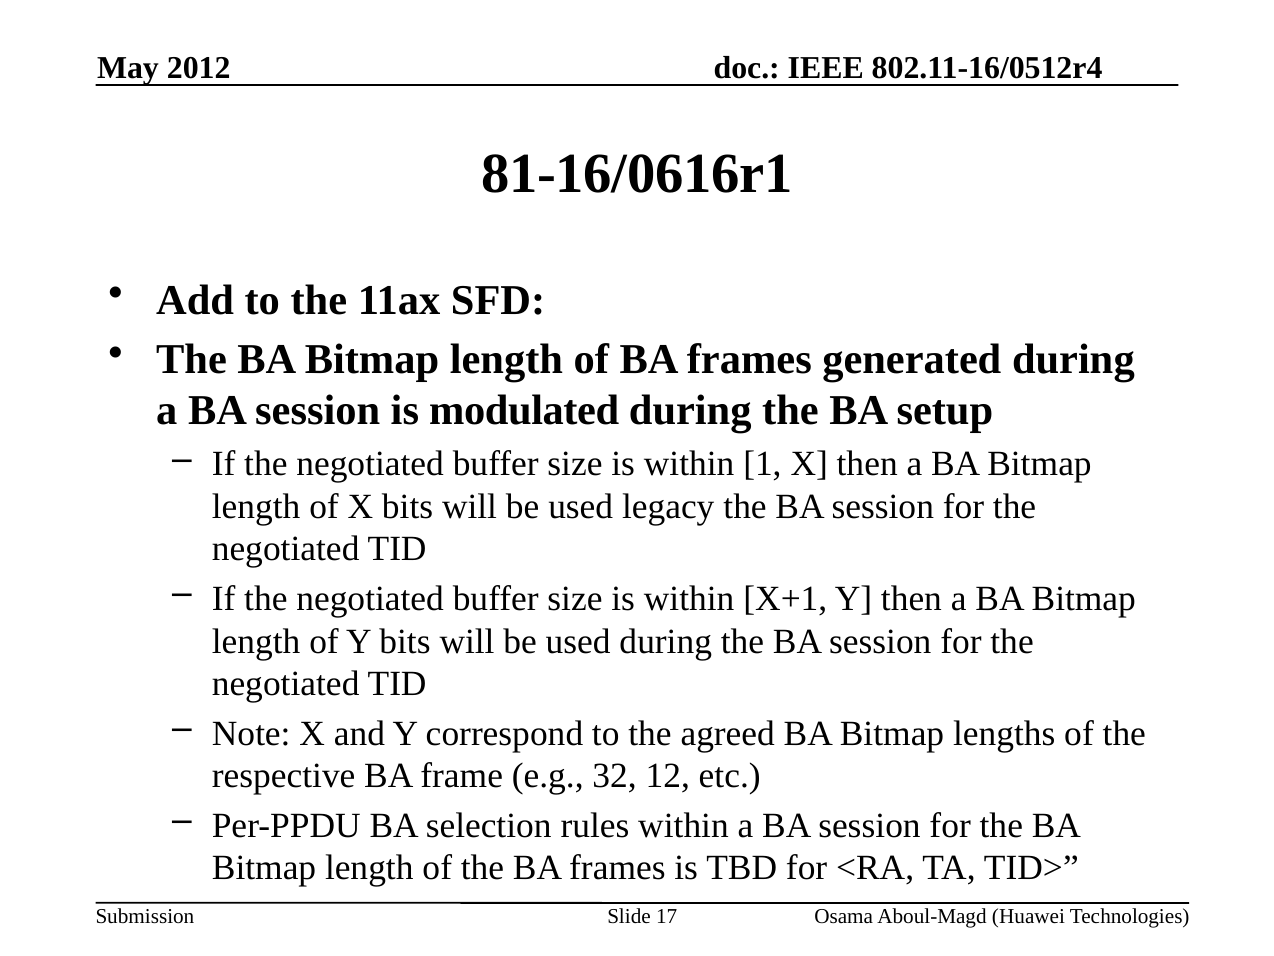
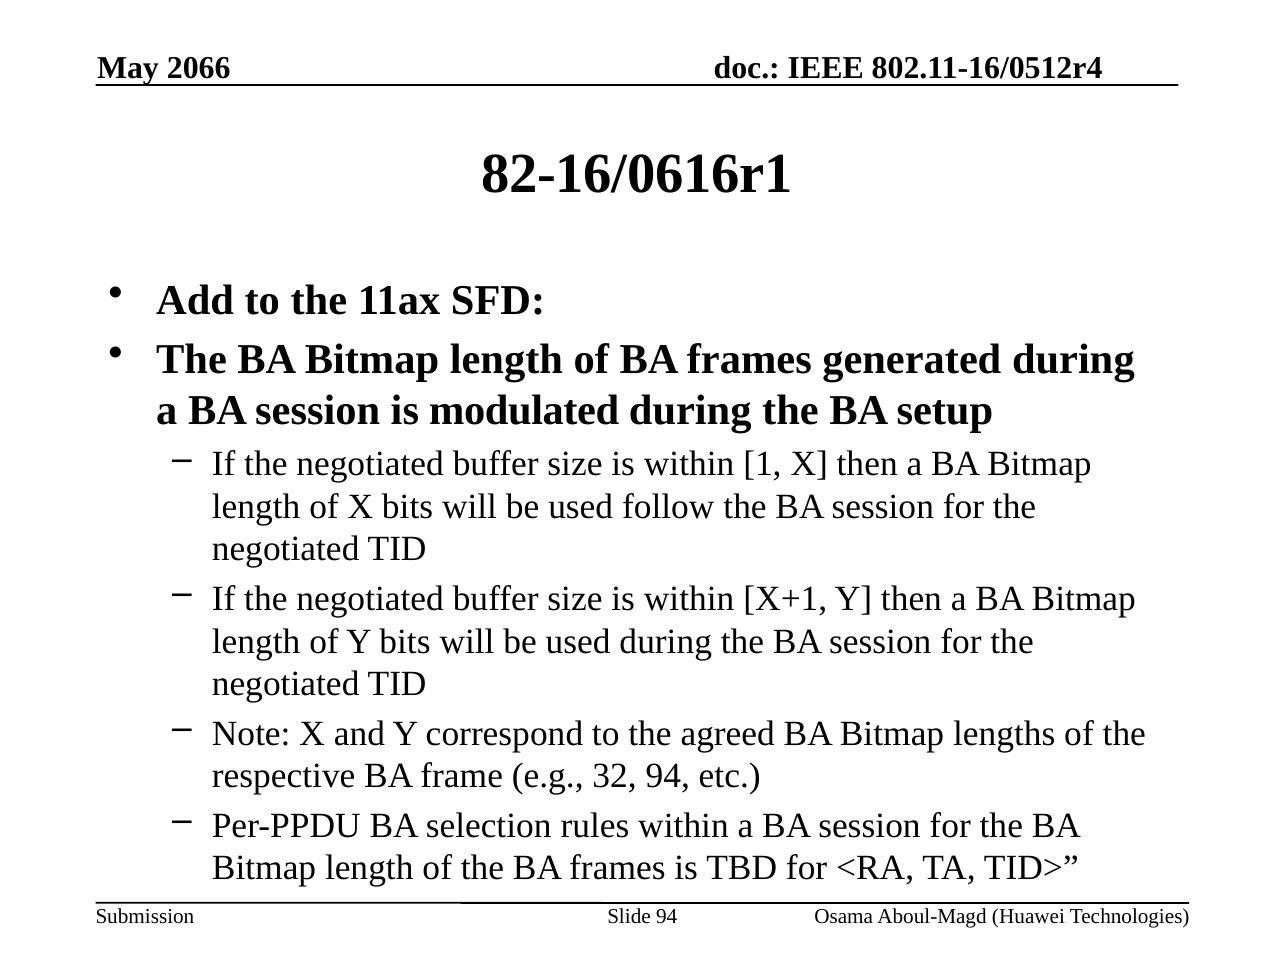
2012: 2012 -> 2066
81-16/0616r1: 81-16/0616r1 -> 82-16/0616r1
legacy: legacy -> follow
32 12: 12 -> 94
Slide 17: 17 -> 94
